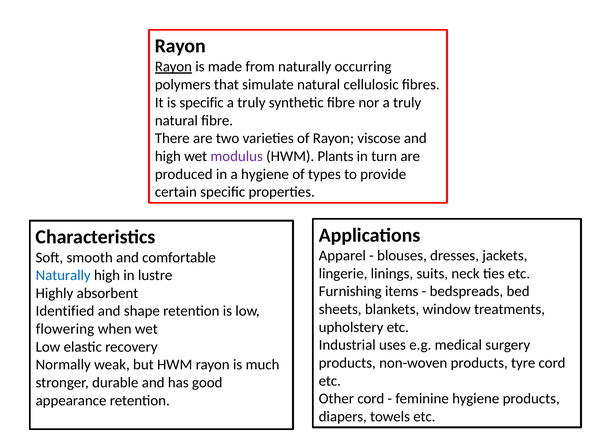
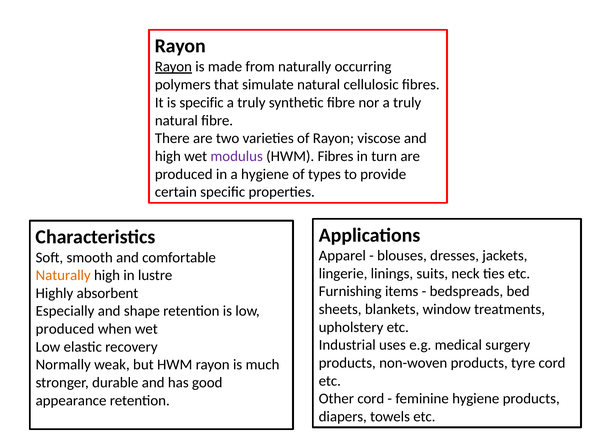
HWM Plants: Plants -> Fibres
Naturally at (63, 275) colour: blue -> orange
Identified: Identified -> Especially
flowering at (65, 329): flowering -> produced
